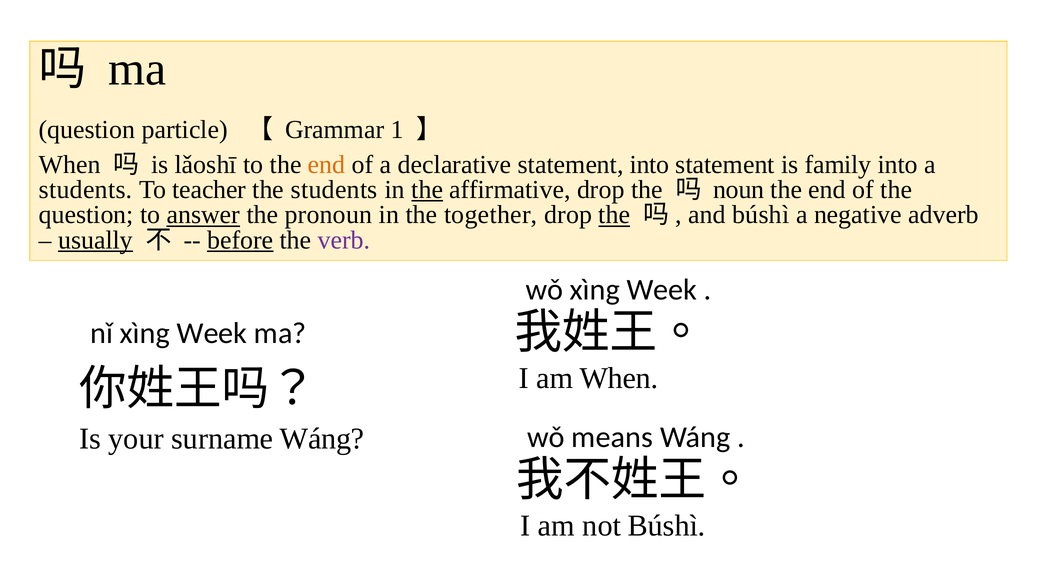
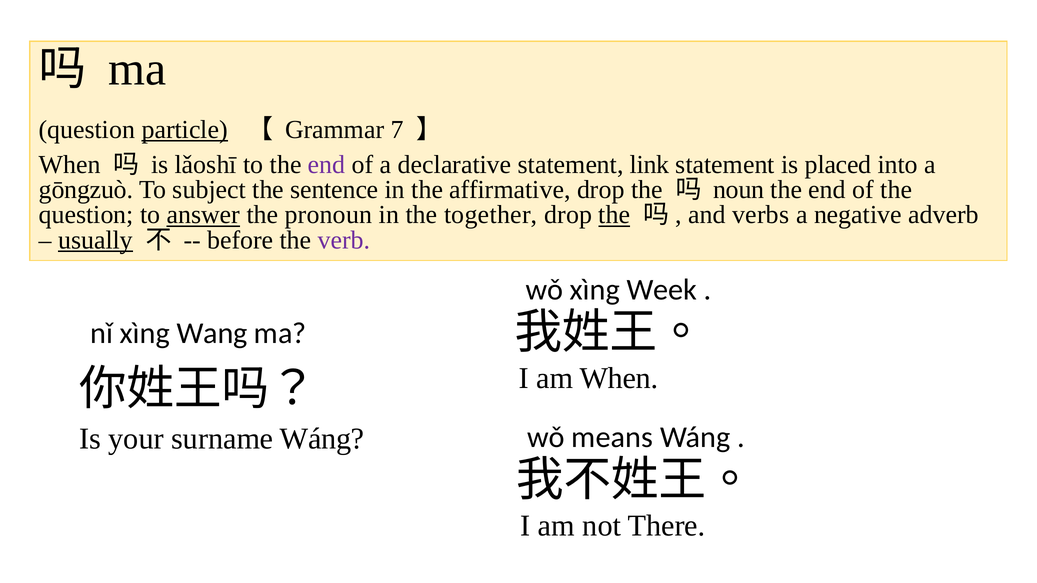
particle underline: none -> present
1: 1 -> 7
end at (327, 165) colour: orange -> purple
statement into: into -> link
family: family -> placed
students at (86, 190): students -> gōngzuò
teacher: teacher -> subject
the students: students -> sentence
the at (427, 190) underline: present -> none
and búshì: búshì -> verbs
before underline: present -> none
nǐ xìng Week: Week -> Wang
not Búshì: Búshì -> There
